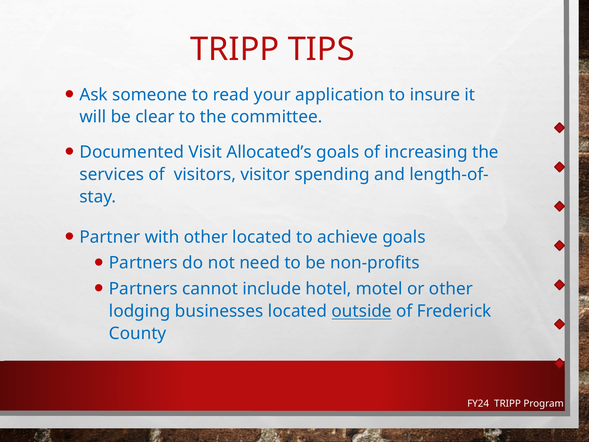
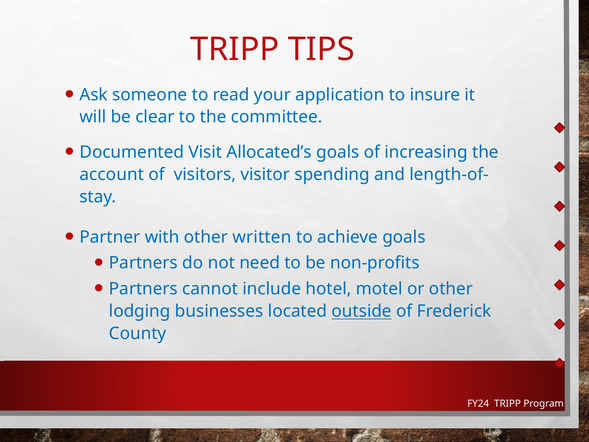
services: services -> account
other located: located -> written
